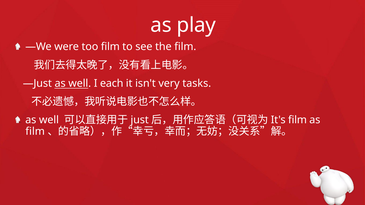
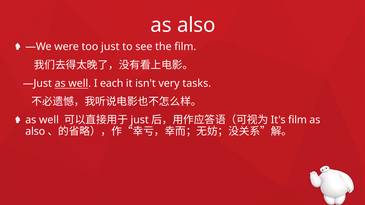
play at (196, 25): play -> also
too film: film -> just
film at (35, 132): film -> also
